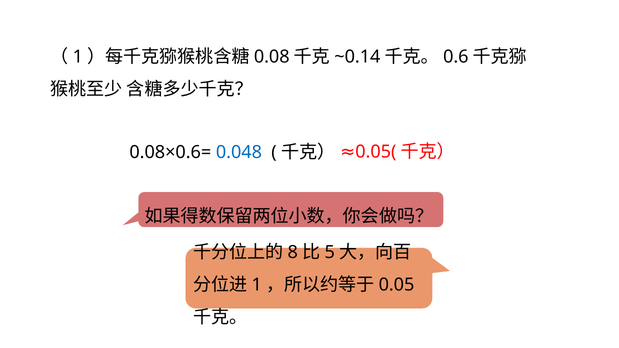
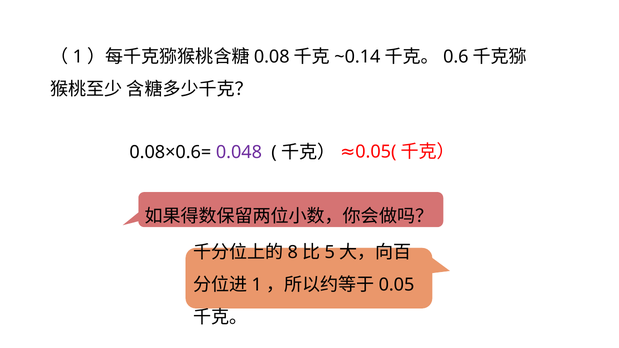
0.048 colour: blue -> purple
